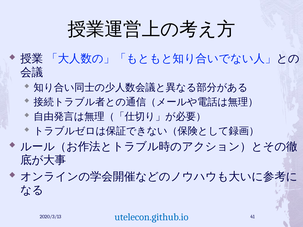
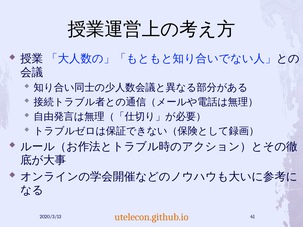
utelecon.github.io colour: blue -> orange
